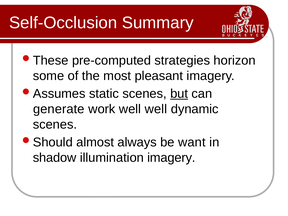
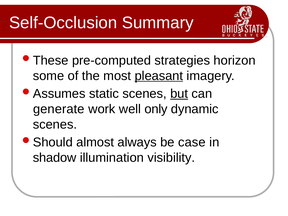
pleasant underline: none -> present
well well: well -> only
want: want -> case
illumination imagery: imagery -> visibility
